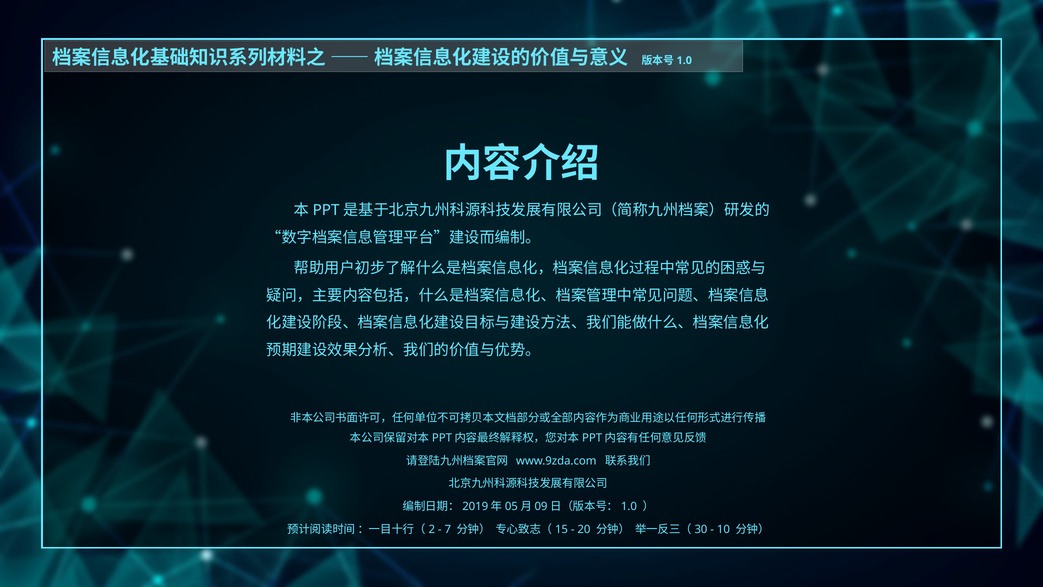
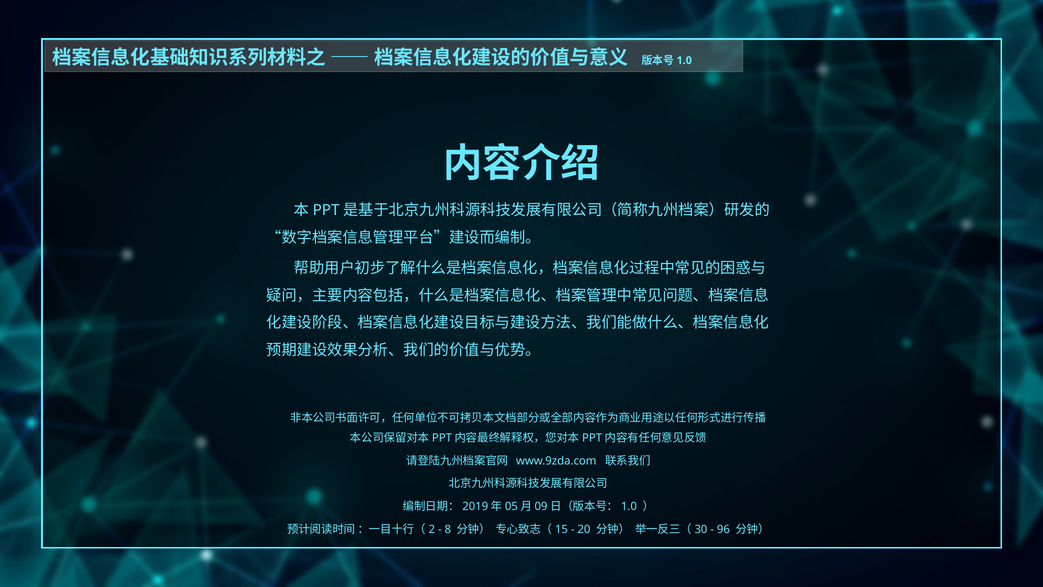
7: 7 -> 8
10: 10 -> 96
